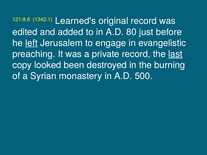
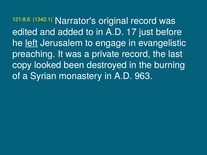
Learned's: Learned's -> Narrator's
80: 80 -> 17
last underline: present -> none
500: 500 -> 963
